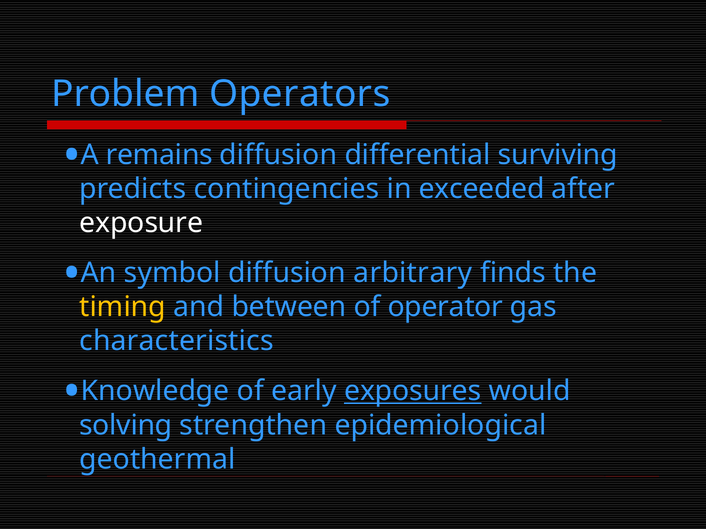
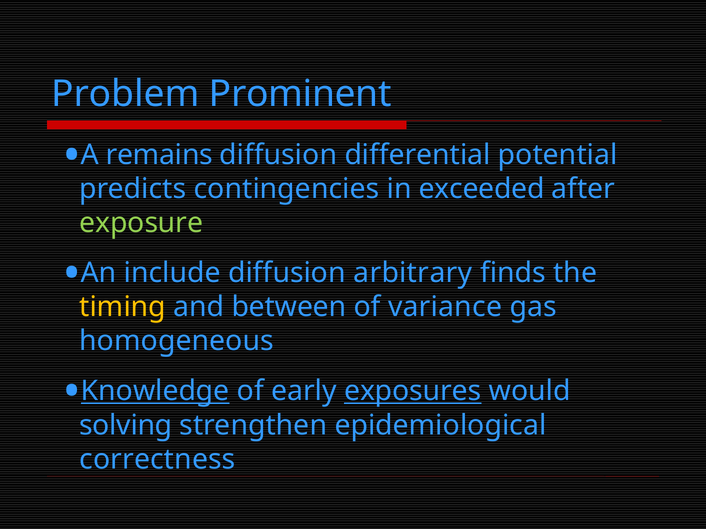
Operators: Operators -> Prominent
surviving: surviving -> potential
exposure colour: white -> light green
symbol: symbol -> include
operator: operator -> variance
characteristics: characteristics -> homogeneous
Knowledge underline: none -> present
geothermal: geothermal -> correctness
